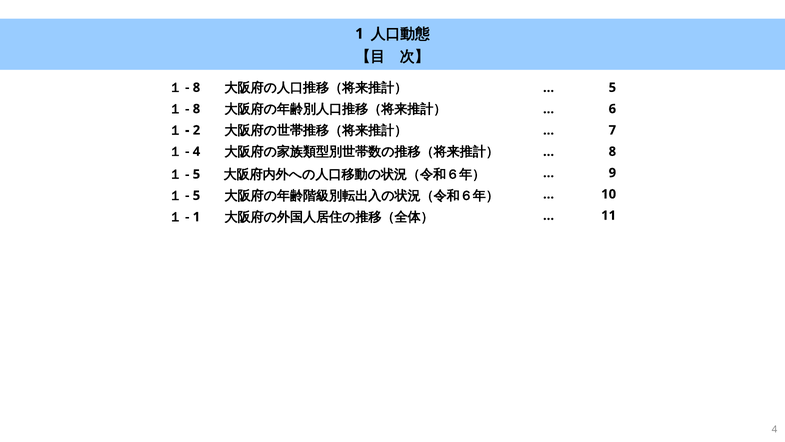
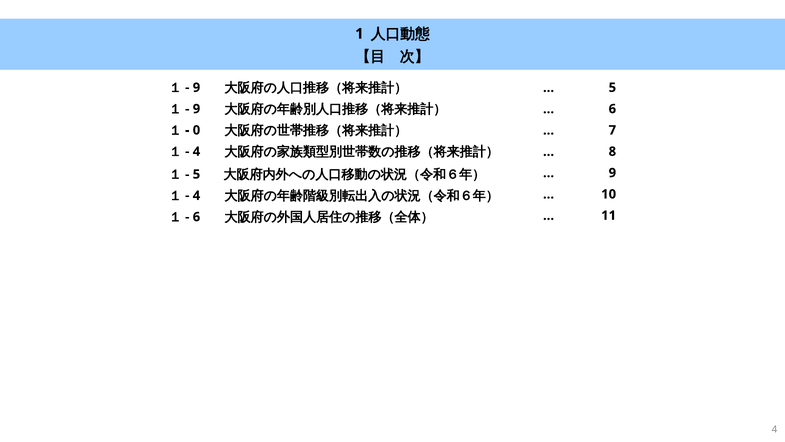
8 at (196, 87): 8 -> 9
8 at (196, 109): 8 -> 9
2: 2 -> 0
5 at (196, 195): 5 -> 4
1 at (196, 217): 1 -> 6
